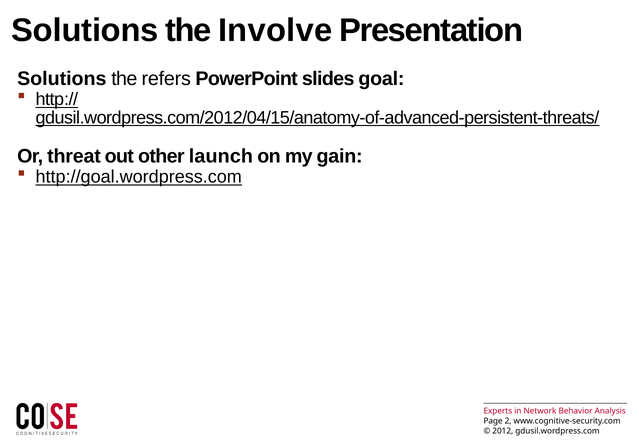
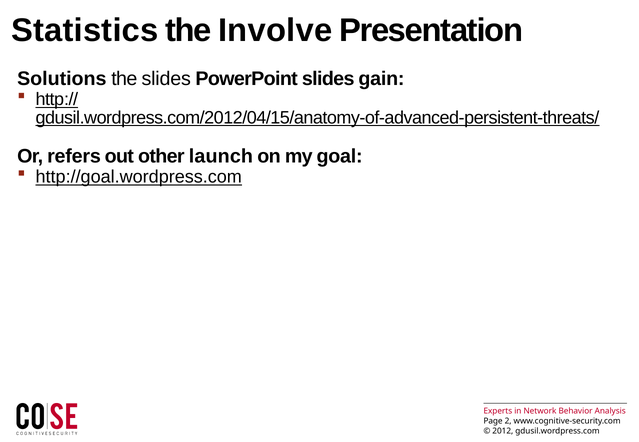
Solutions at (85, 30): Solutions -> Statistics
the refers: refers -> slides
goal: goal -> gain
threat: threat -> refers
gain: gain -> goal
